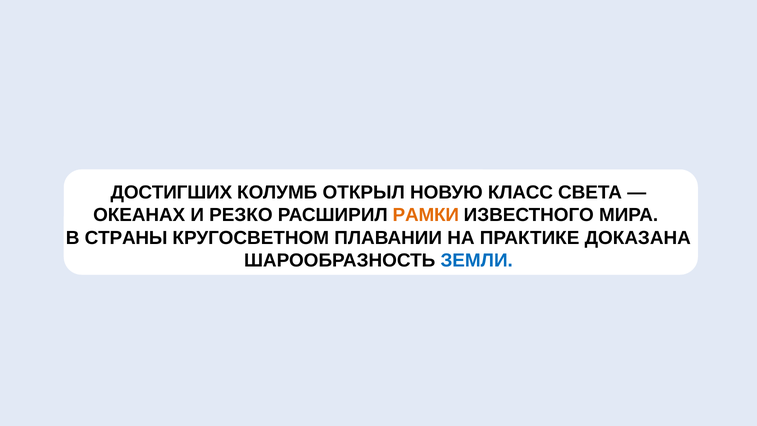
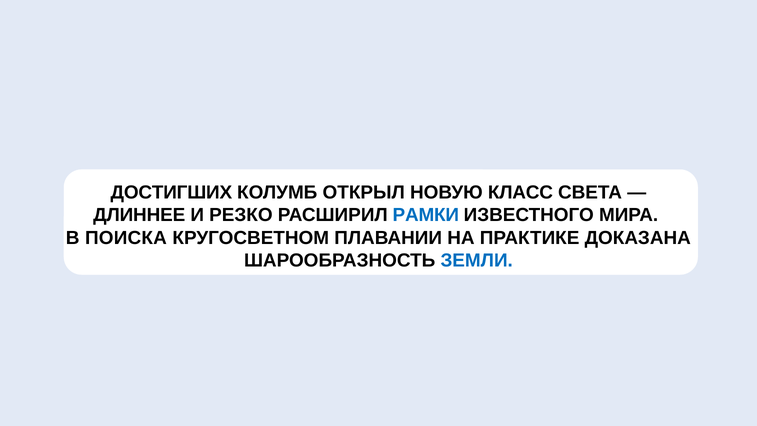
ОКЕАНАХ: ОКЕАНАХ -> ДЛИННЕЕ
РАМКИ colour: orange -> blue
СТРАНЫ: СТРАНЫ -> ПОИСКА
